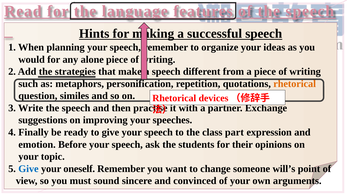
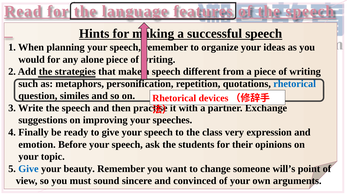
rhetorical at (295, 84) colour: orange -> blue
part: part -> very
oneself: oneself -> beauty
